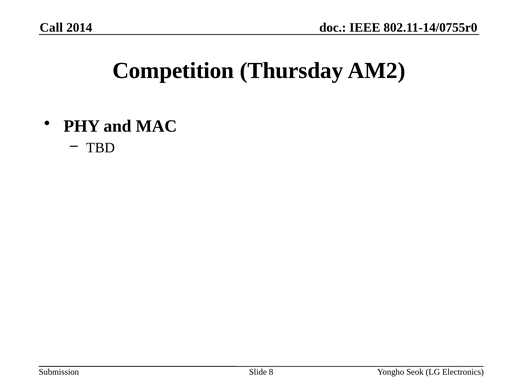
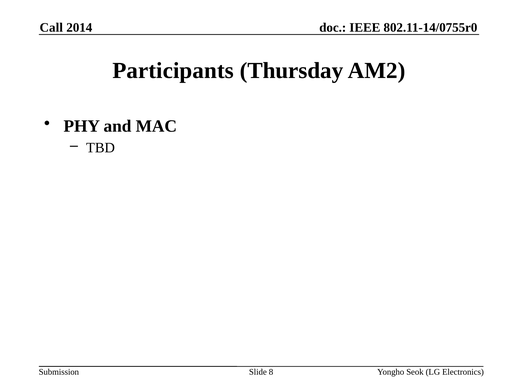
Competition: Competition -> Participants
